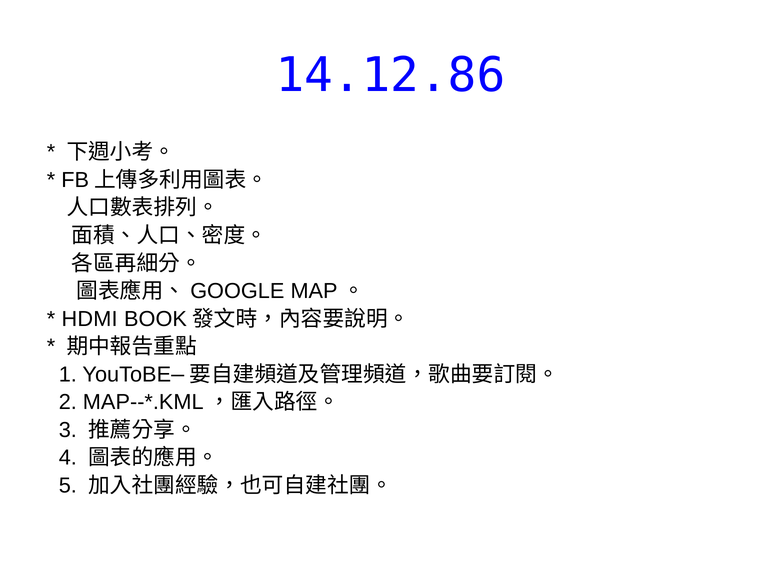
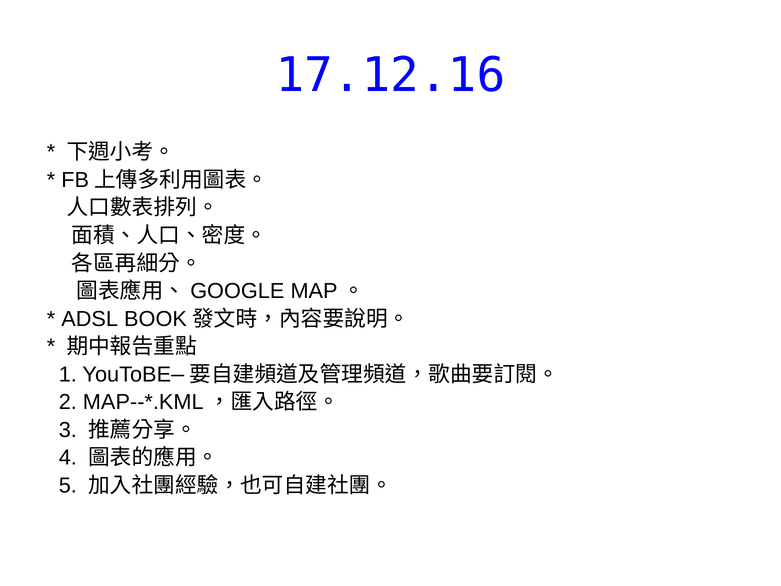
14.12.86: 14.12.86 -> 17.12.16
HDMI: HDMI -> ADSL
